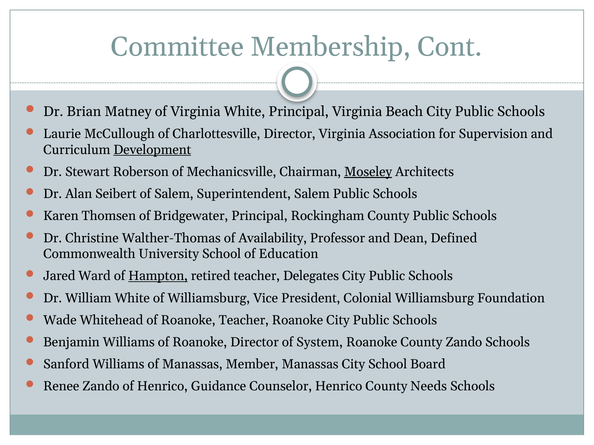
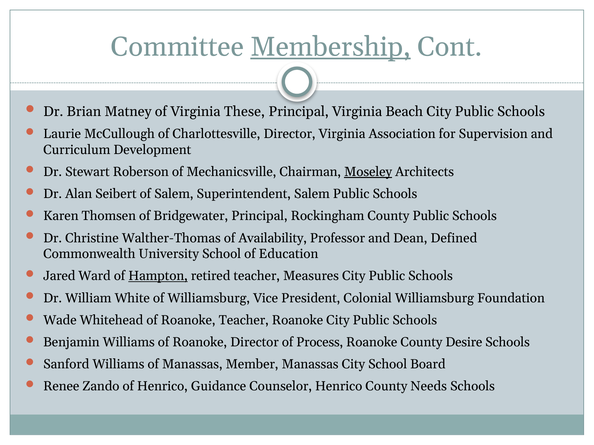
Membership underline: none -> present
Virginia White: White -> These
Development underline: present -> none
Delegates: Delegates -> Measures
System: System -> Process
County Zando: Zando -> Desire
